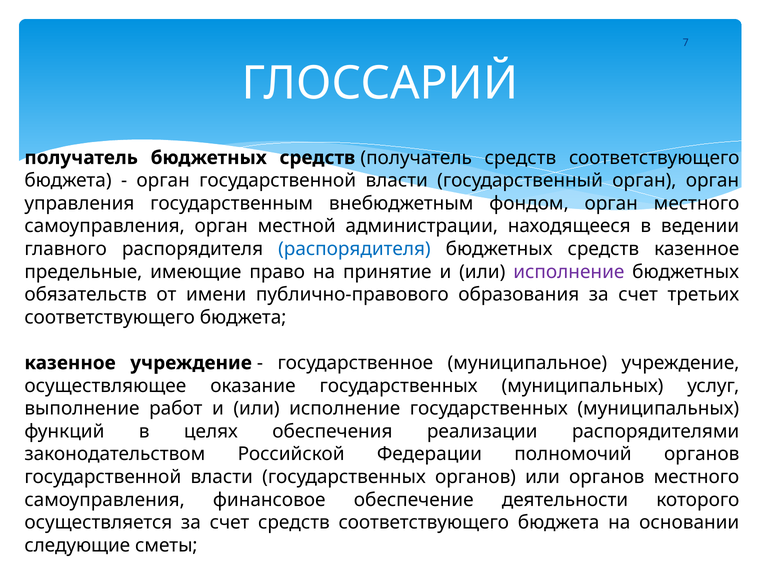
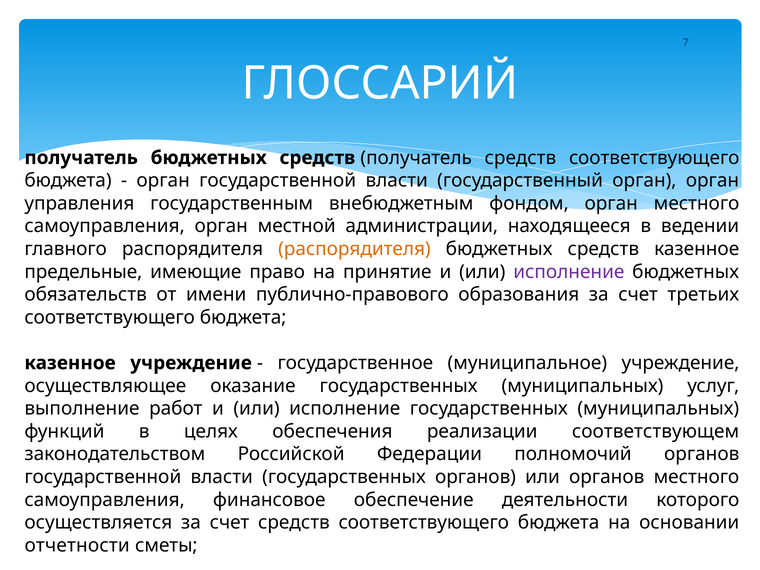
распорядителя at (354, 249) colour: blue -> orange
распорядителями: распорядителями -> соответствующем
следующие: следующие -> отчетности
